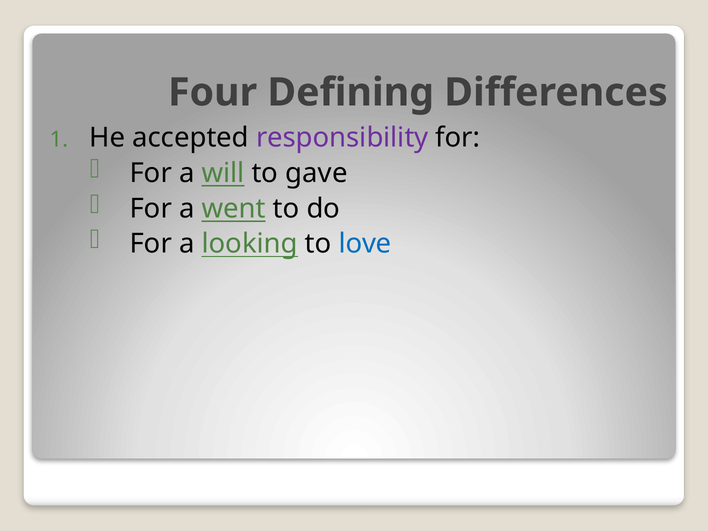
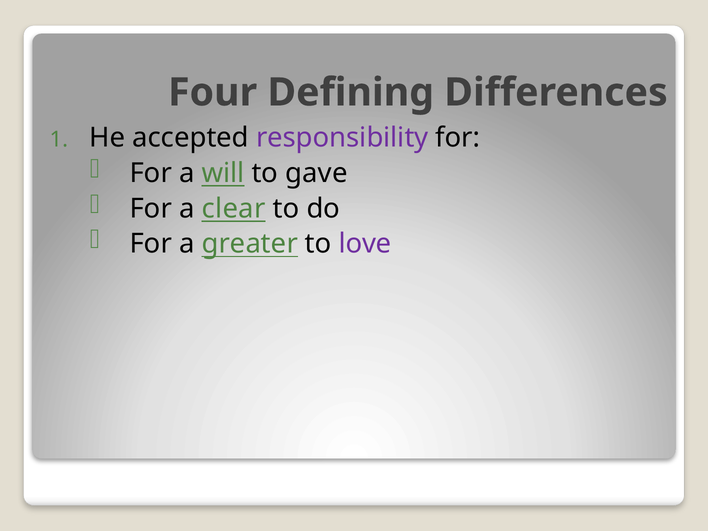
went: went -> clear
looking: looking -> greater
love colour: blue -> purple
